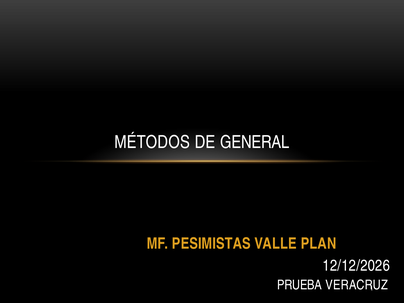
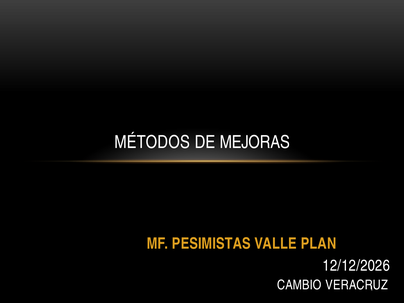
GENERAL: GENERAL -> MEJORAS
PRUEBA: PRUEBA -> CAMBIO
